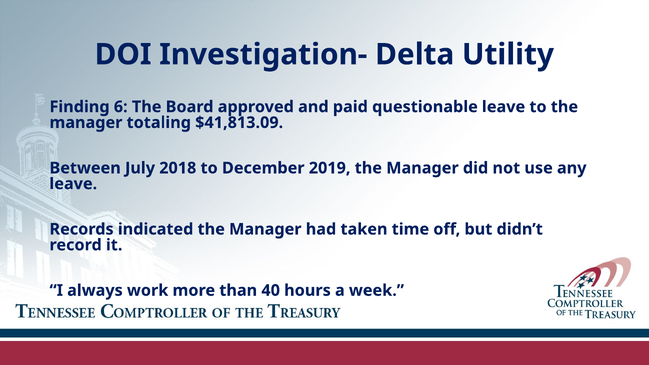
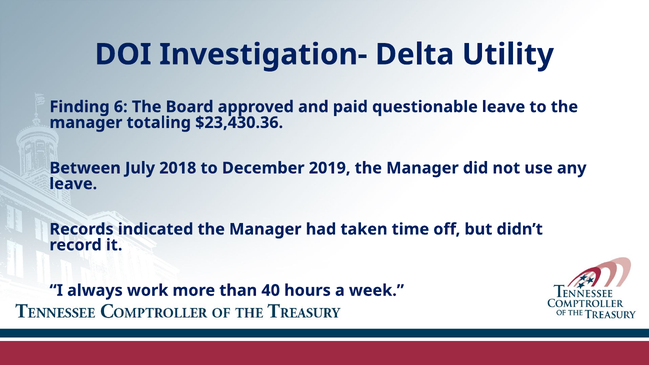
$41,813.09: $41,813.09 -> $23,430.36
